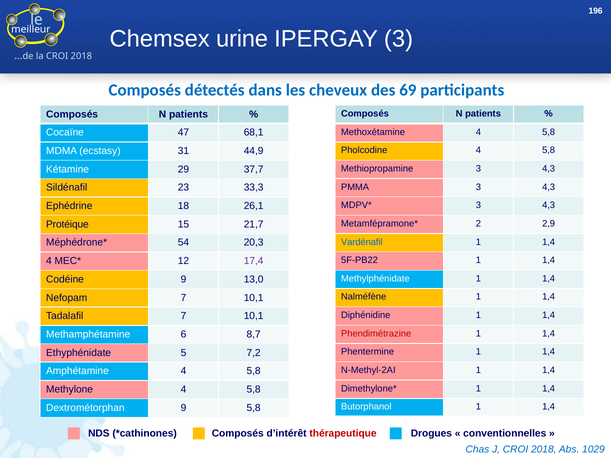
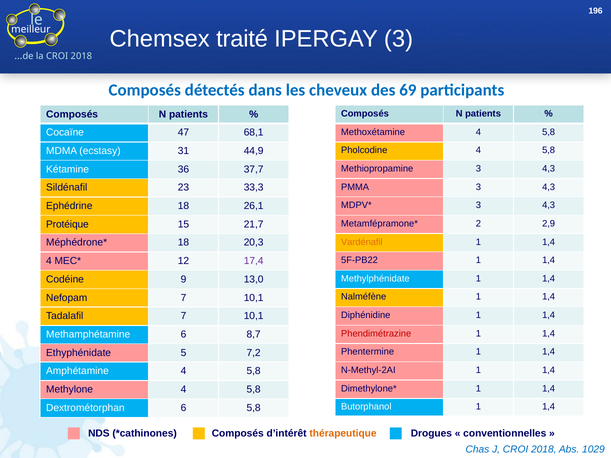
urine: urine -> traité
29: 29 -> 36
Vardénafil colour: blue -> orange
54 at (183, 243): 54 -> 18
Dextrométorphan 9: 9 -> 6
thérapeutique colour: red -> orange
